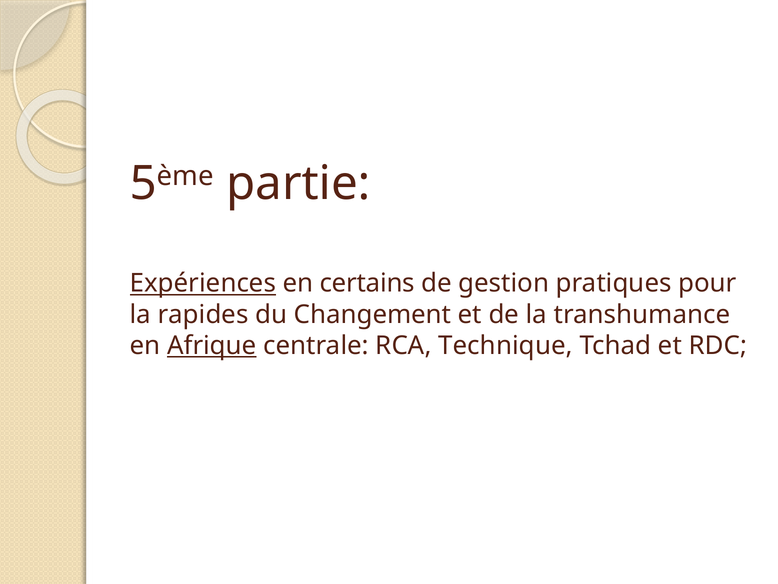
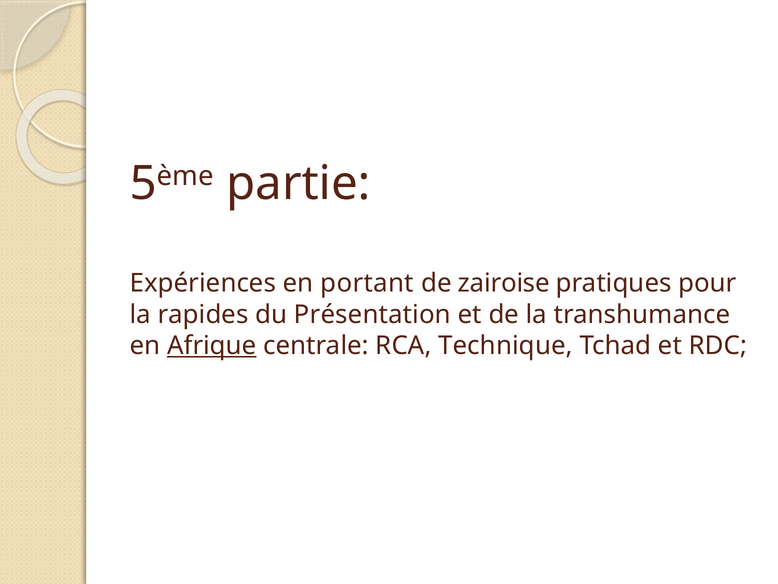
Expériences underline: present -> none
certains: certains -> portant
gestion: gestion -> zairoise
Changement: Changement -> Présentation
